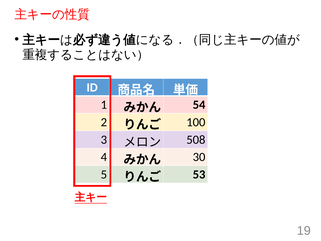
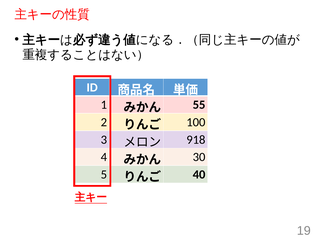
54: 54 -> 55
508: 508 -> 918
53: 53 -> 40
